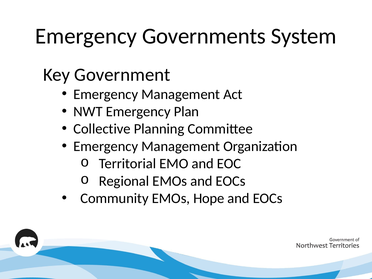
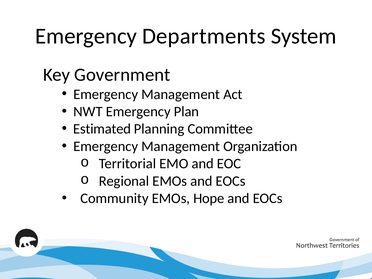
Governments: Governments -> Departments
Collective: Collective -> Estimated
